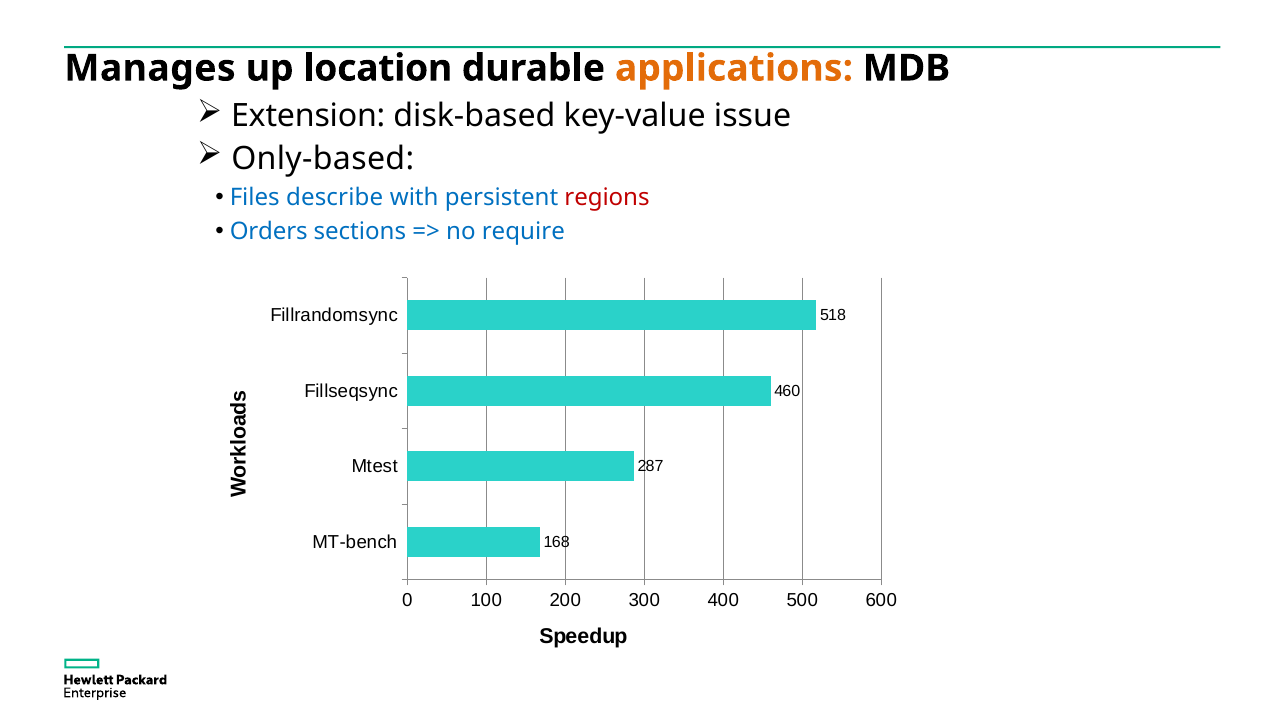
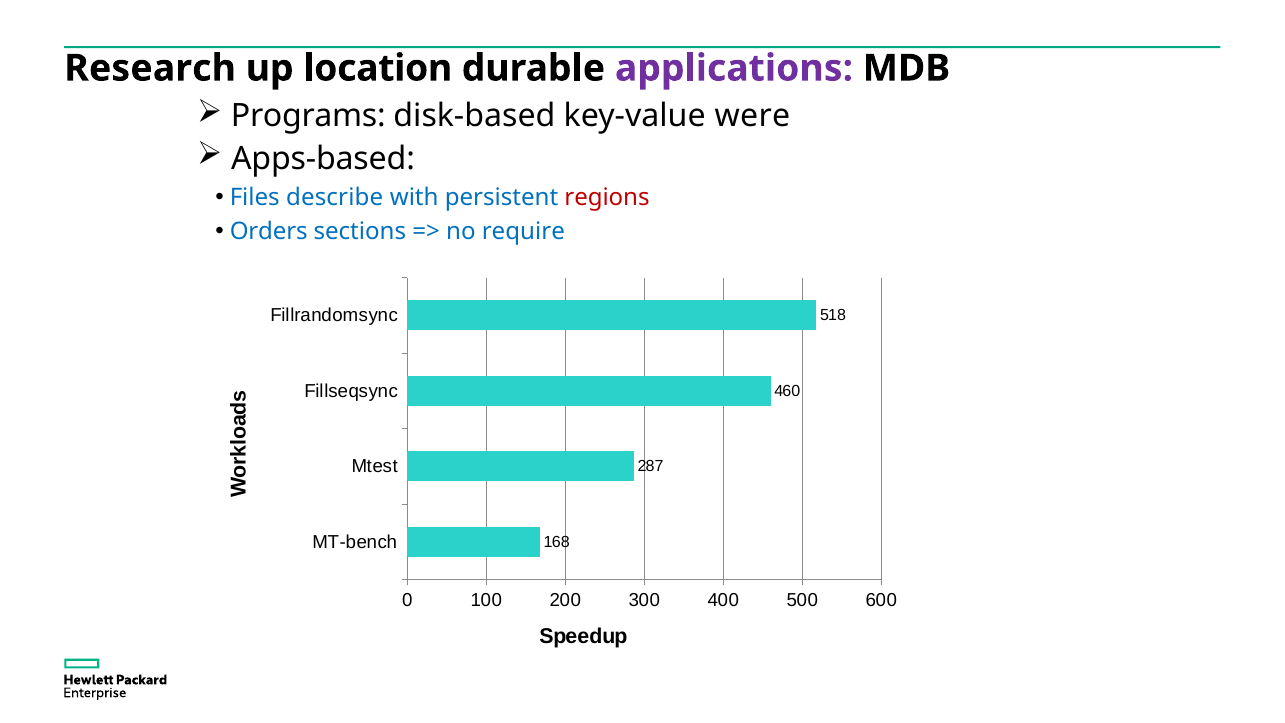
Manages: Manages -> Research
applications colour: orange -> purple
Extension: Extension -> Programs
issue: issue -> were
Only-based: Only-based -> Apps-based
